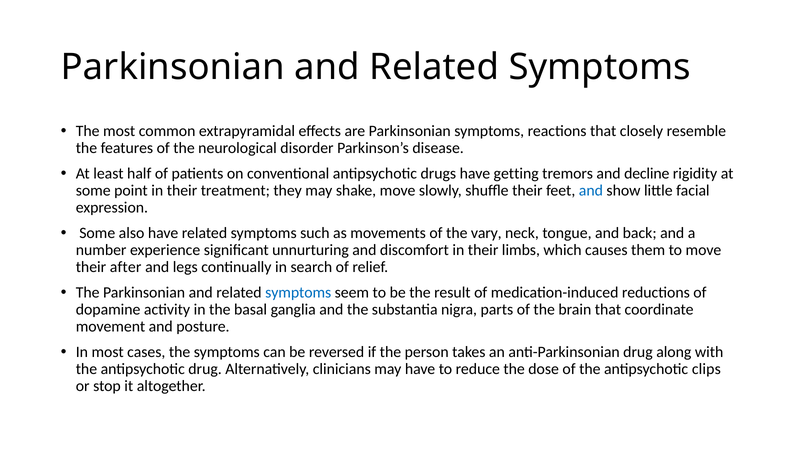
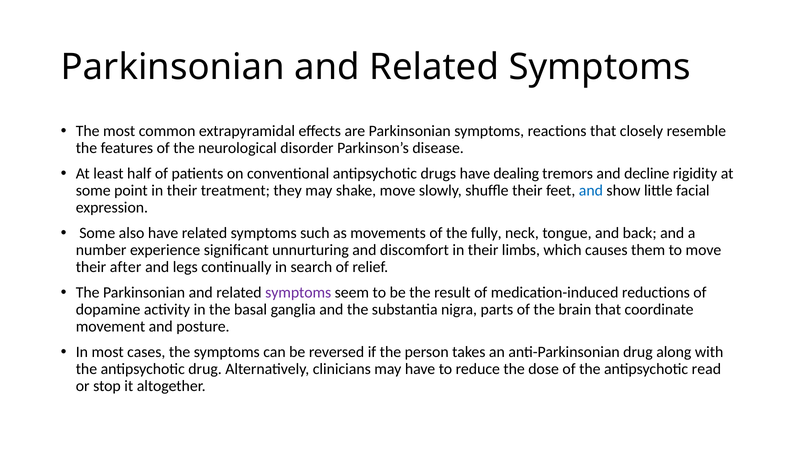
getting: getting -> dealing
vary: vary -> fully
symptoms at (298, 292) colour: blue -> purple
clips: clips -> read
